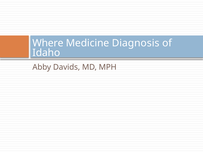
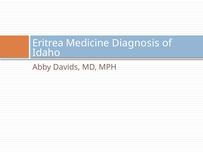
Where: Where -> Eritrea
